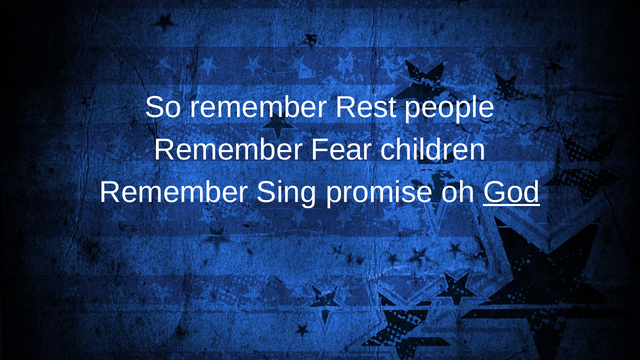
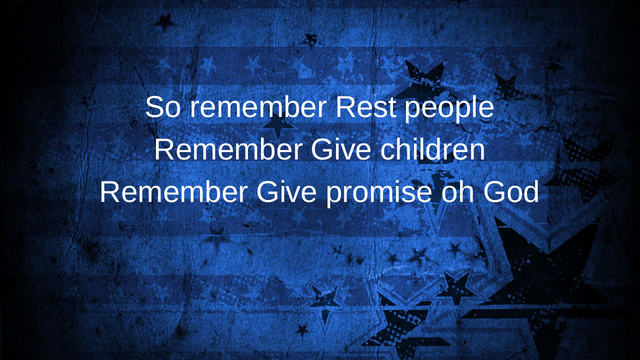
Fear at (342, 150): Fear -> Give
Sing at (287, 192): Sing -> Give
God underline: present -> none
